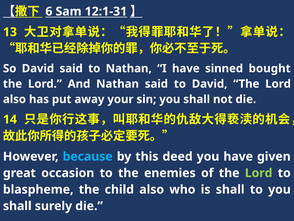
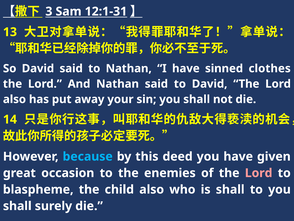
6: 6 -> 3
bought: bought -> clothes
Lord at (259, 173) colour: light green -> pink
